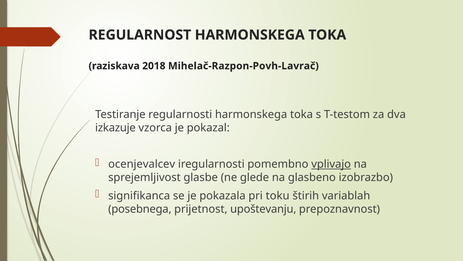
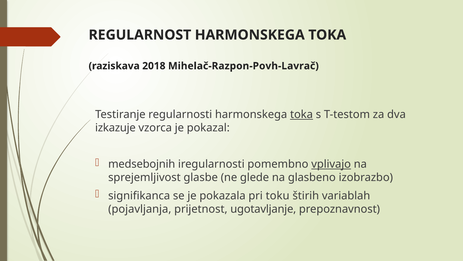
toka at (302, 114) underline: none -> present
ocenjevalcev: ocenjevalcev -> medsebojnih
posebnega: posebnega -> pojavljanja
upoštevanju: upoštevanju -> ugotavljanje
